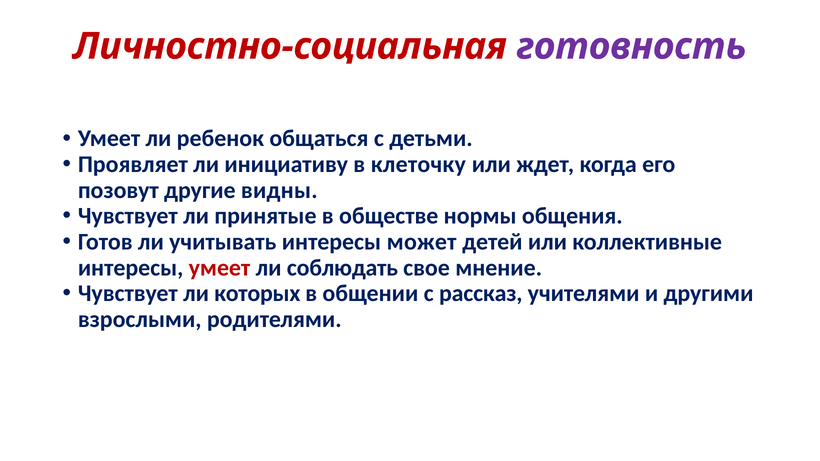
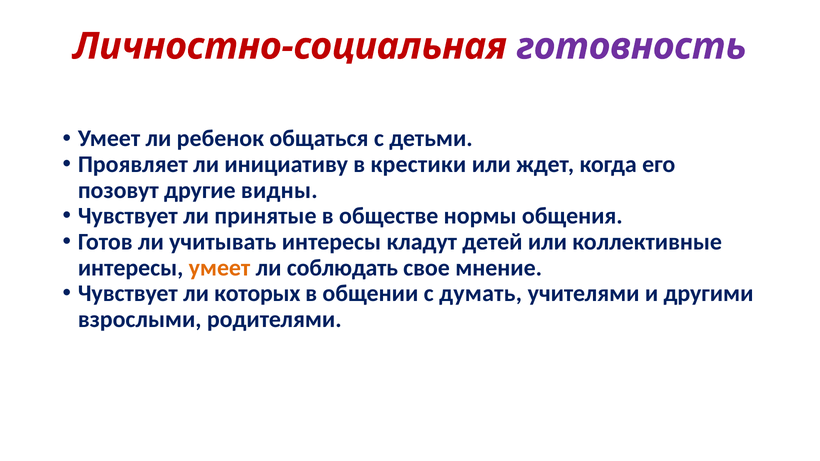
клеточку: клеточку -> крестики
может: может -> кладут
умеет at (219, 268) colour: red -> orange
рассказ: рассказ -> думать
